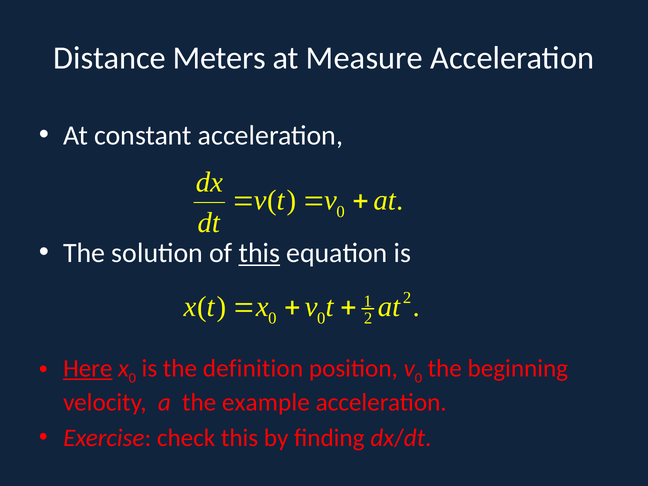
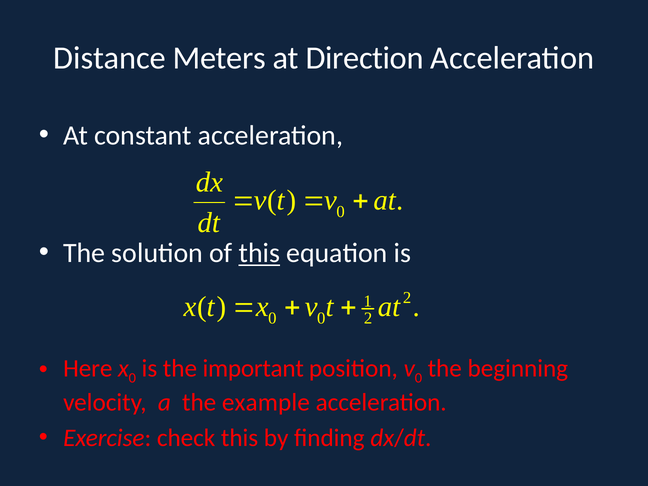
Measure: Measure -> Direction
Here underline: present -> none
definition: definition -> important
